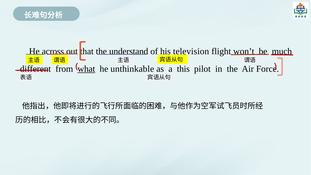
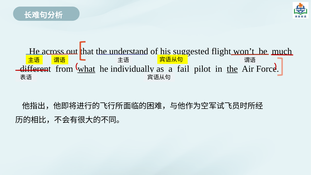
television: television -> suggested
unthinkable: unthinkable -> individually
this: this -> fail
the at (232, 69) underline: none -> present
